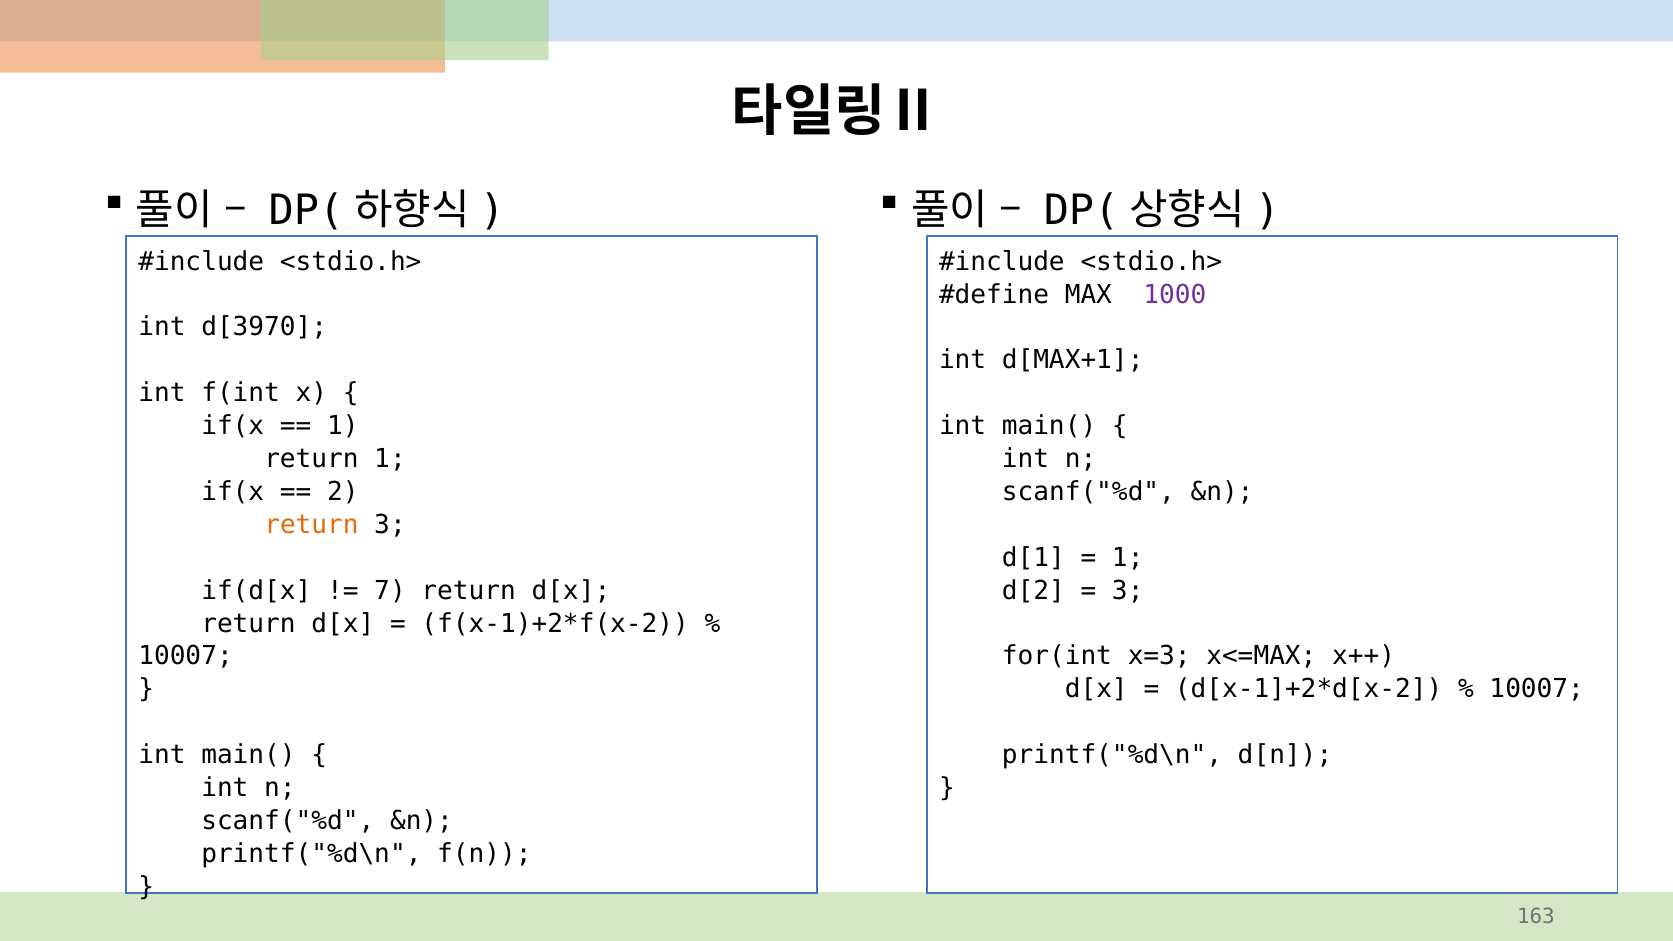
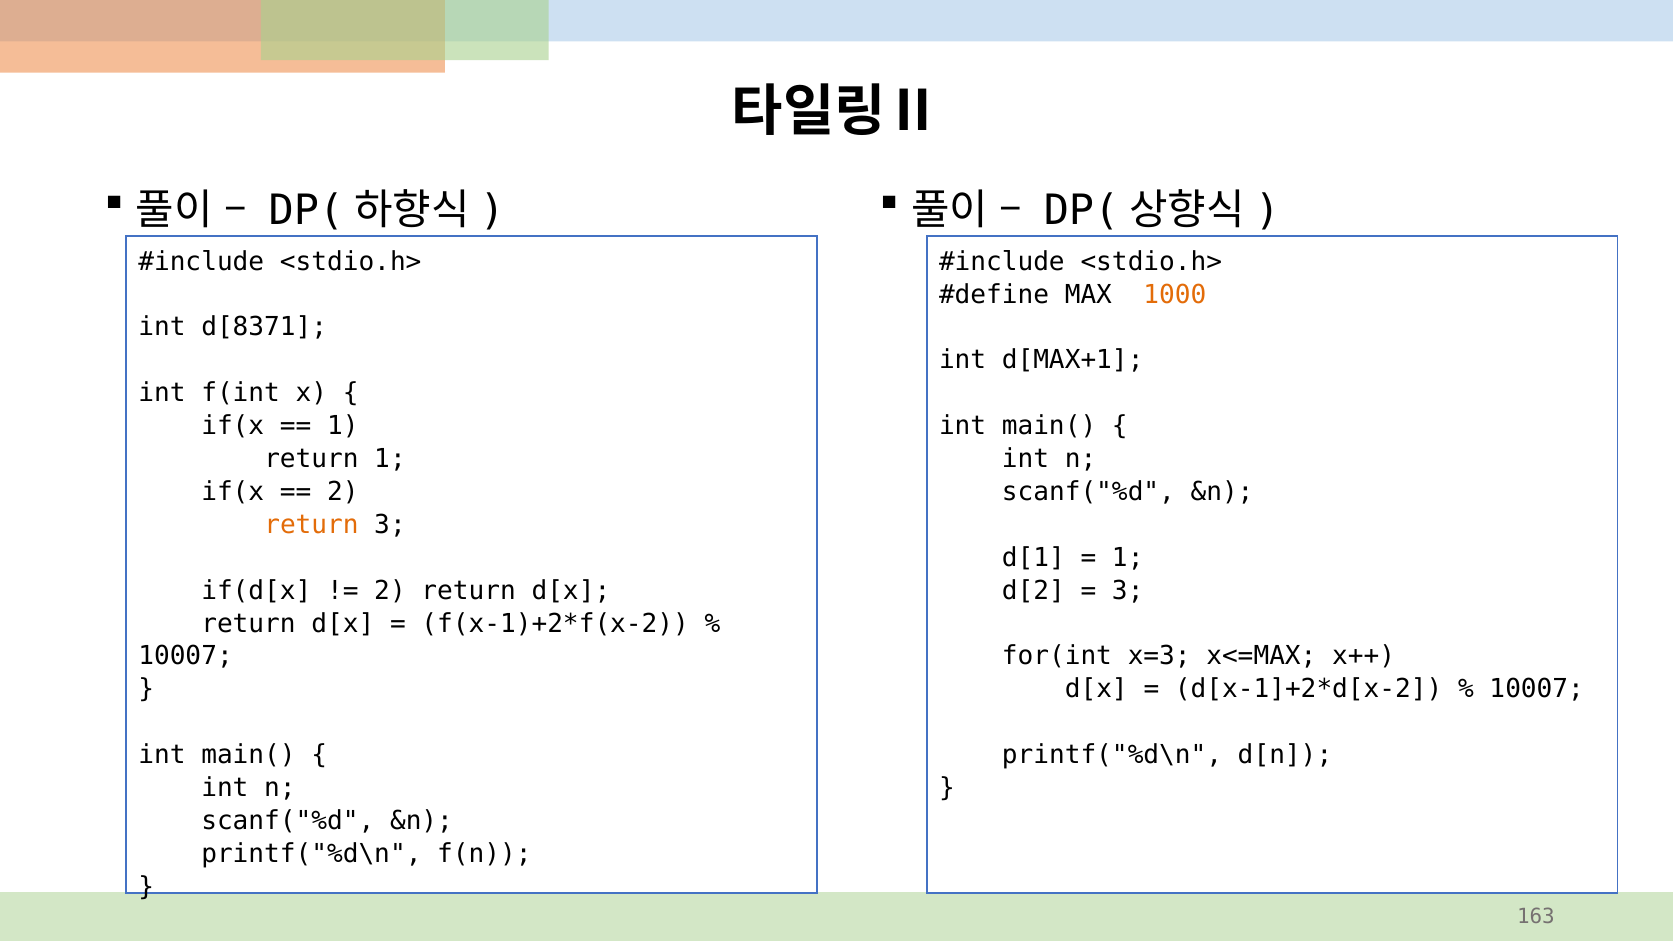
1000 colour: purple -> orange
d[3970: d[3970 -> d[8371
7 at (390, 591): 7 -> 2
